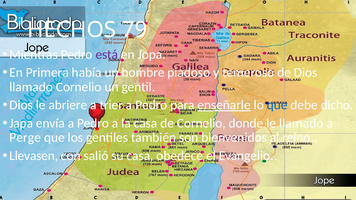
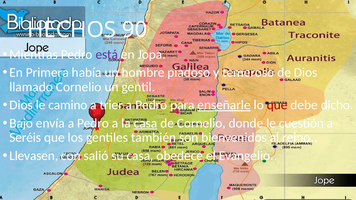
79: 79 -> 90
abriere: abriere -> camino
que at (277, 105) colour: blue -> red
Japa: Japa -> Bajo
casa at (146, 123) underline: none -> present
le llamado: llamado -> cuestión
Perge: Perge -> Seréis
